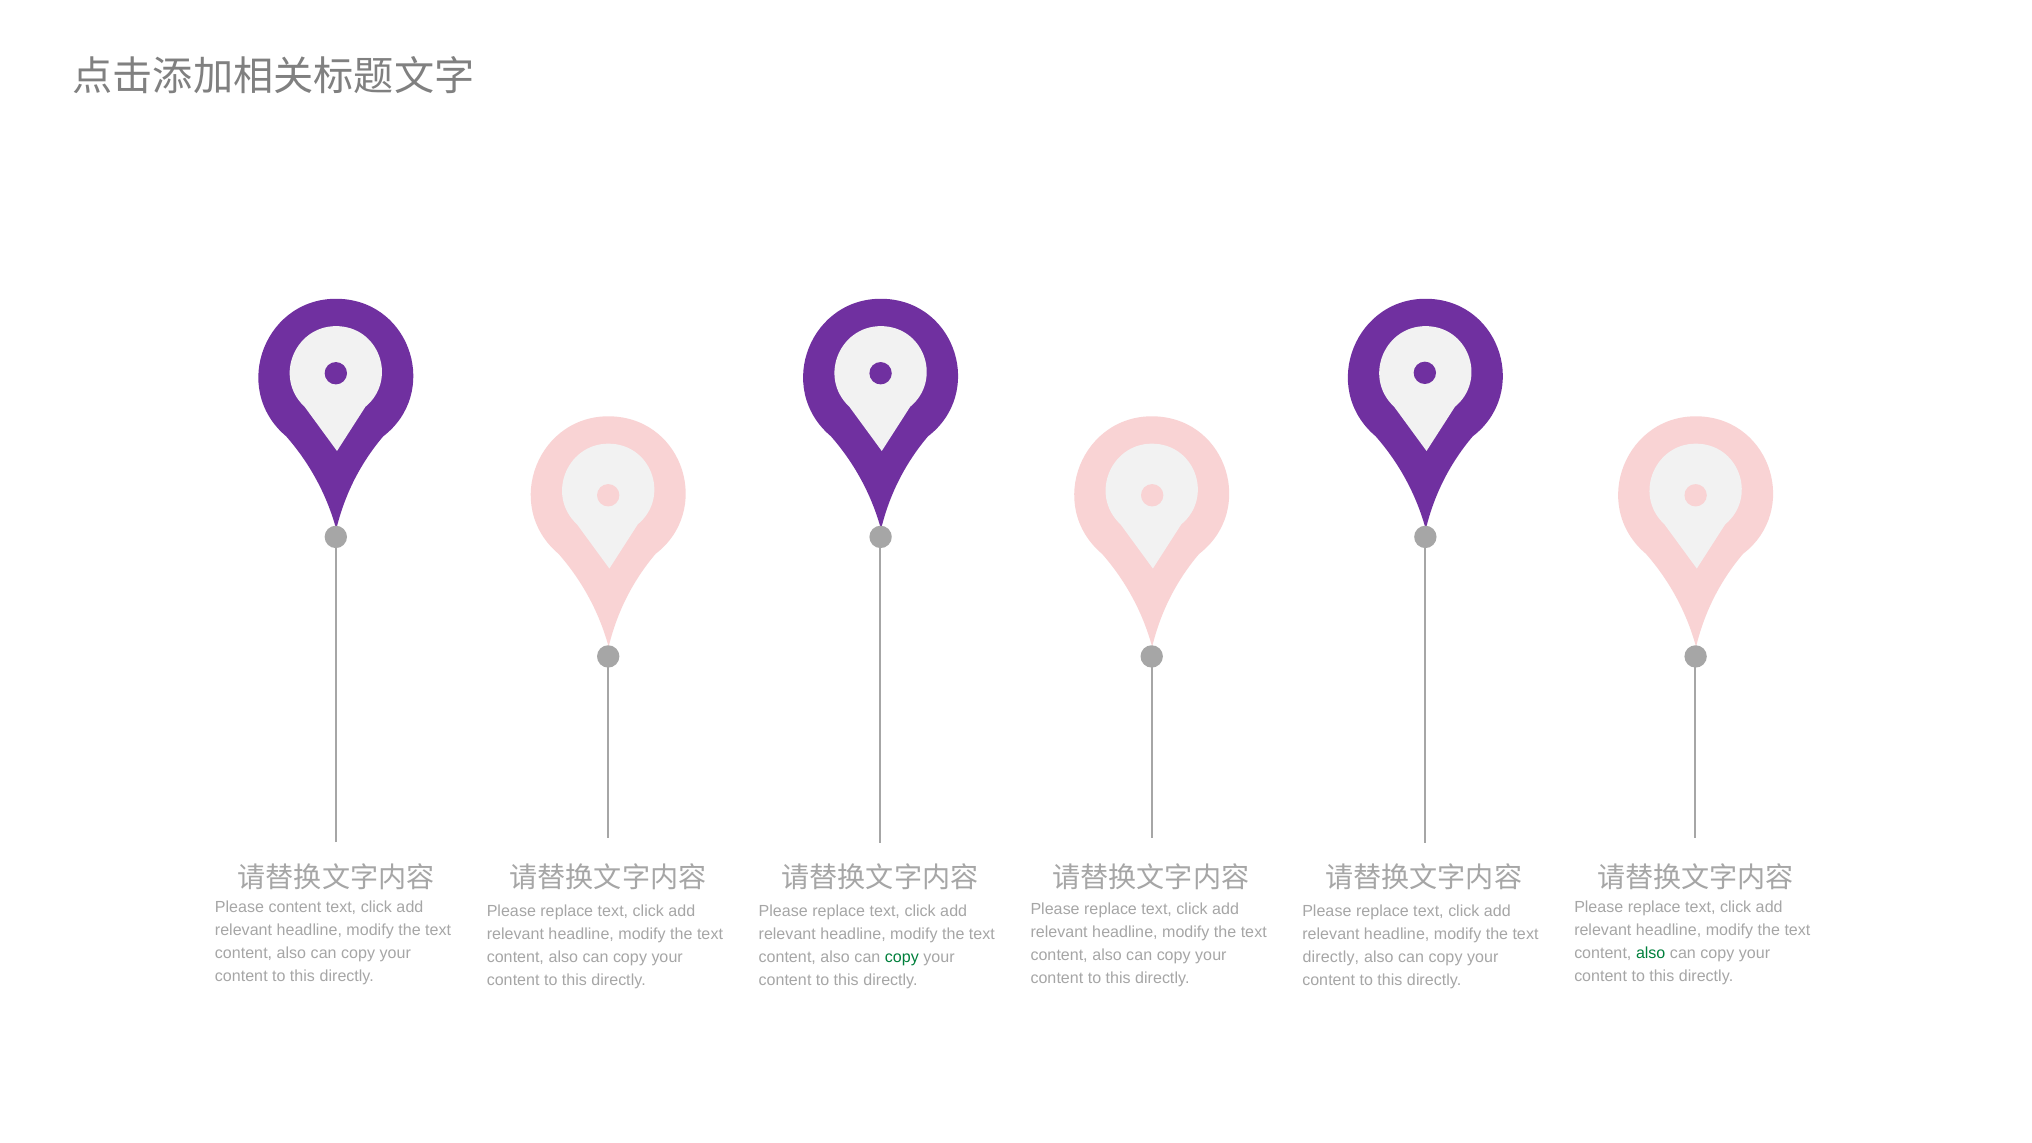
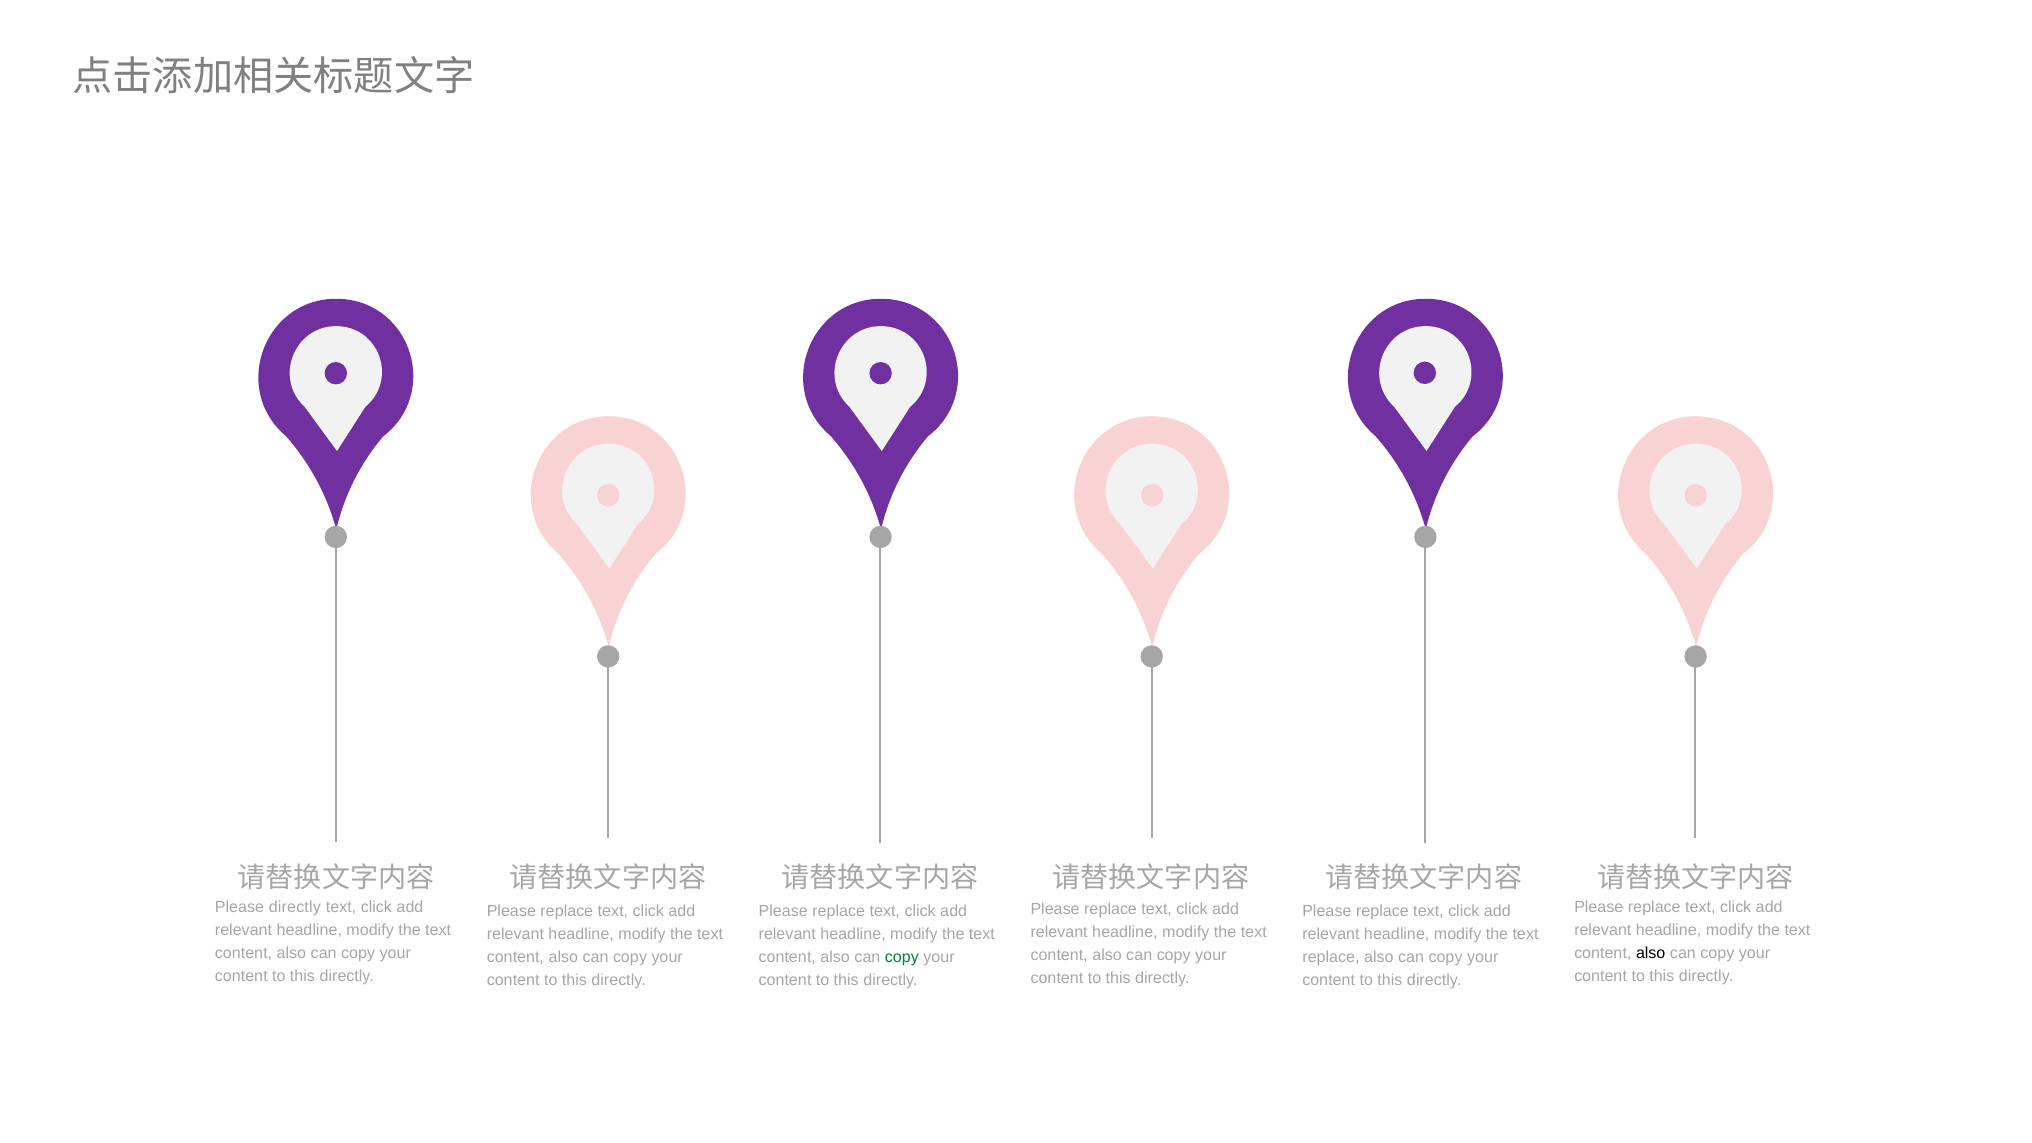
Please content: content -> directly
also at (1651, 953) colour: green -> black
directly at (1331, 958): directly -> replace
